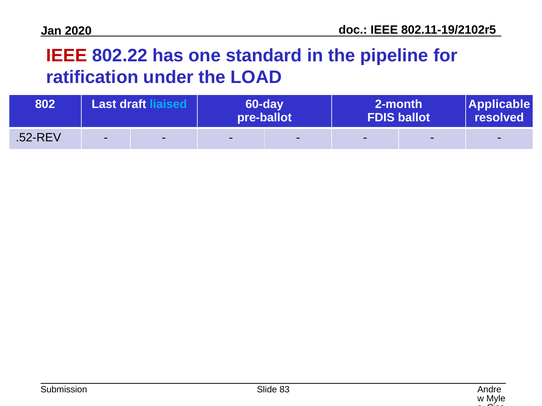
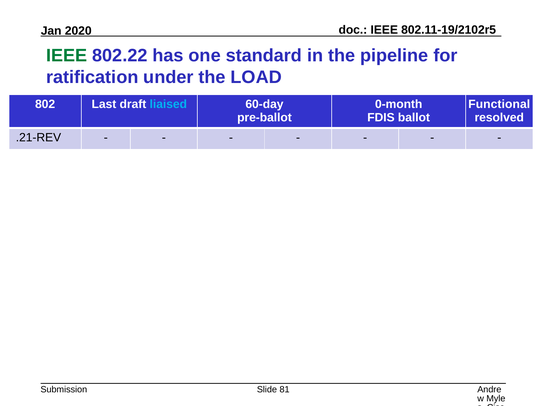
IEEE at (67, 55) colour: red -> green
2-month: 2-month -> 0-month
Applicable: Applicable -> Functional
.52-REV: .52-REV -> .21-REV
83: 83 -> 81
